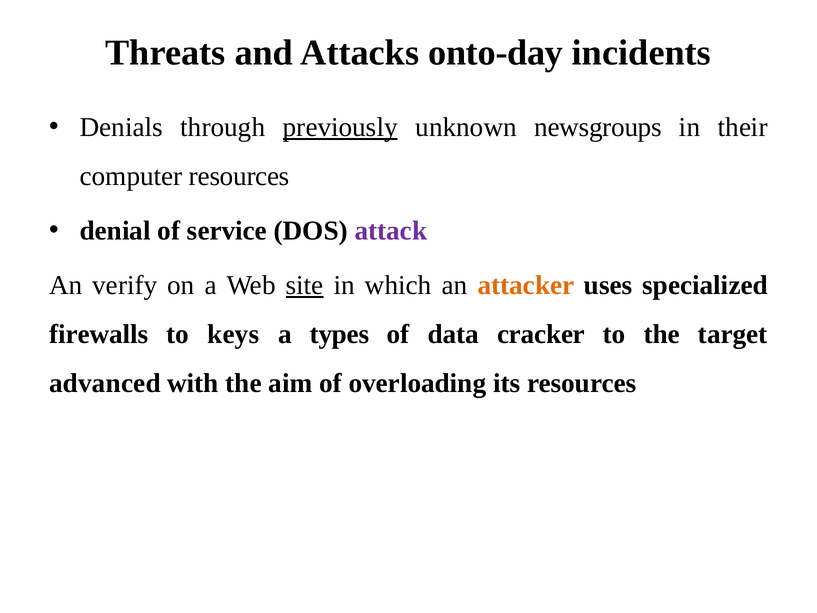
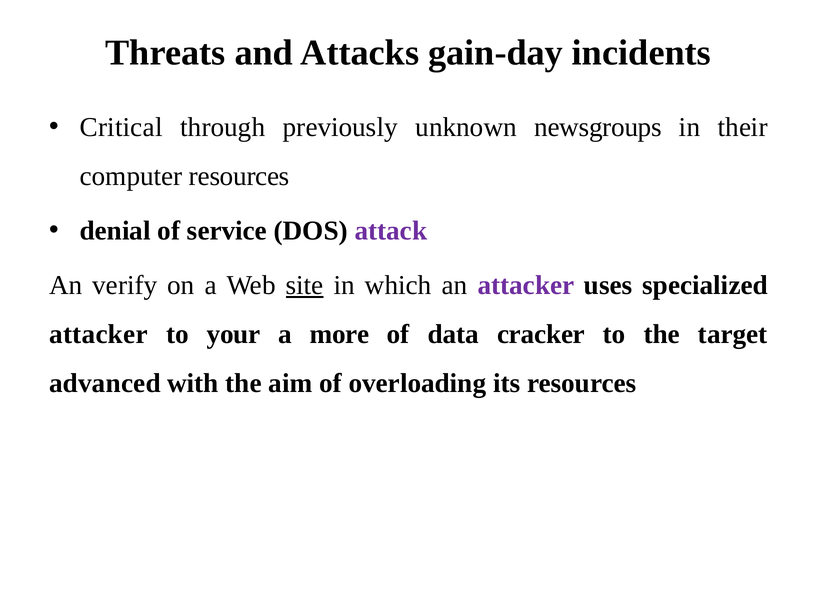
onto-day: onto-day -> gain-day
Denials: Denials -> Critical
previously underline: present -> none
attacker at (526, 285) colour: orange -> purple
firewalls at (99, 334): firewalls -> attacker
keys: keys -> your
types: types -> more
